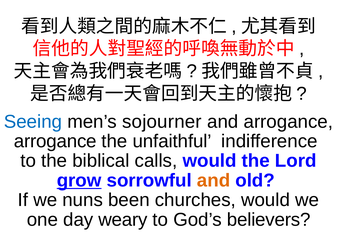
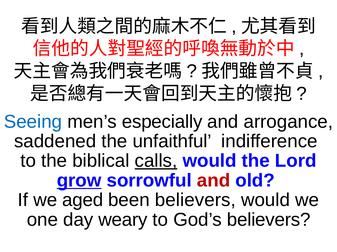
sojourner: sojourner -> especially
arrogance at (55, 142): arrogance -> saddened
calls underline: none -> present
and at (214, 181) colour: orange -> red
nuns: nuns -> aged
been churches: churches -> believers
